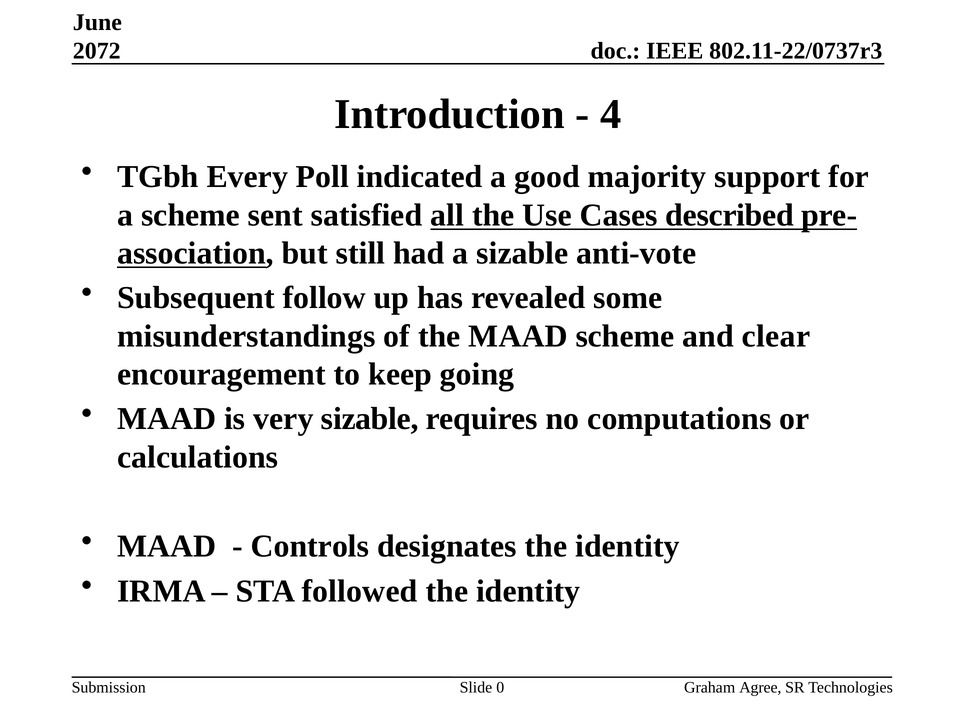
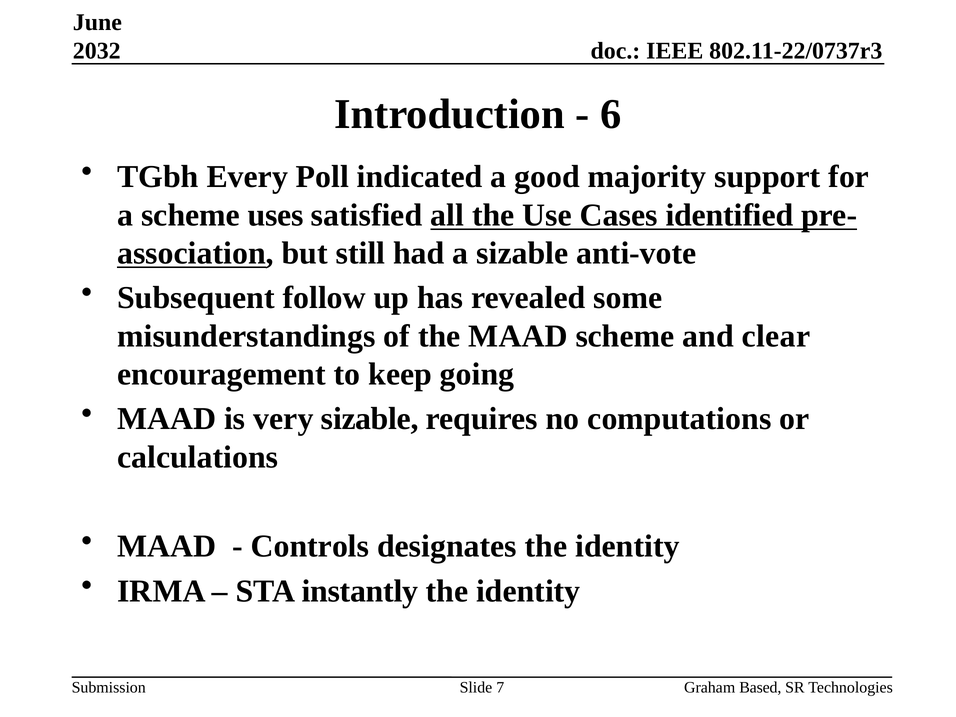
2072: 2072 -> 2032
4: 4 -> 6
sent: sent -> uses
described: described -> identified
followed: followed -> instantly
0: 0 -> 7
Agree: Agree -> Based
